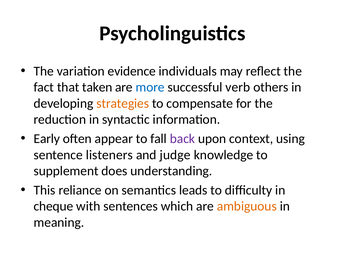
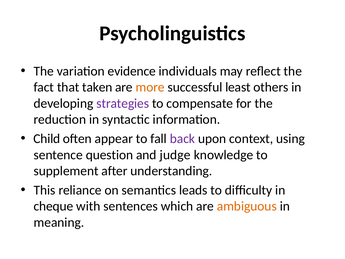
more colour: blue -> orange
verb: verb -> least
strategies colour: orange -> purple
Early: Early -> Child
listeners: listeners -> question
does: does -> after
